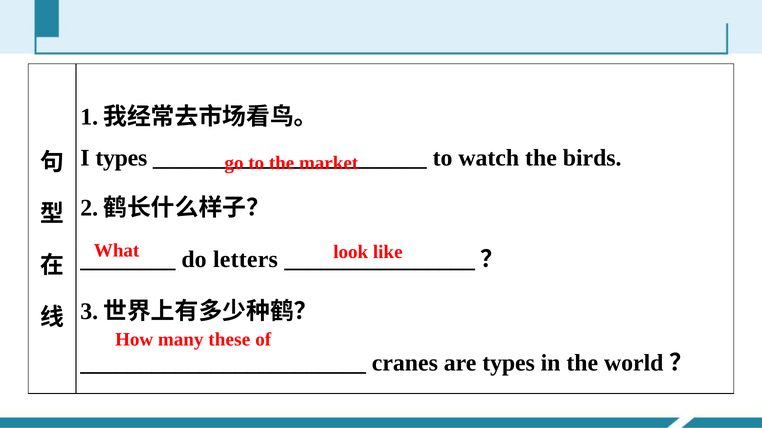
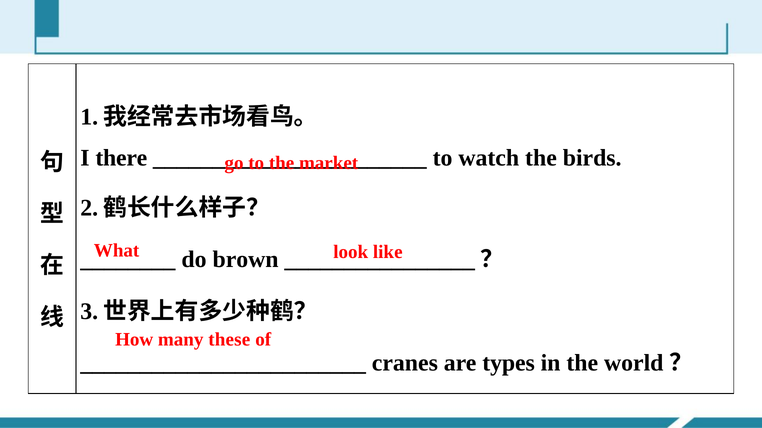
I types: types -> there
letters: letters -> brown
